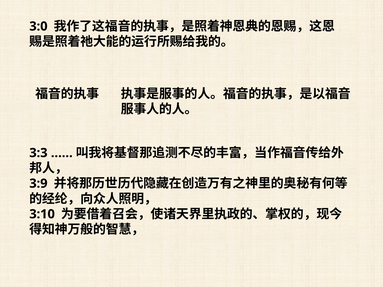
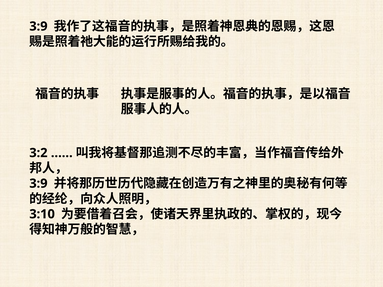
3:0 at (38, 26): 3:0 -> 3:9
3:3: 3:3 -> 3:2
